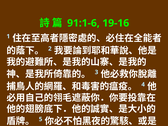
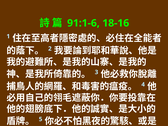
19-16: 19-16 -> 18-16
